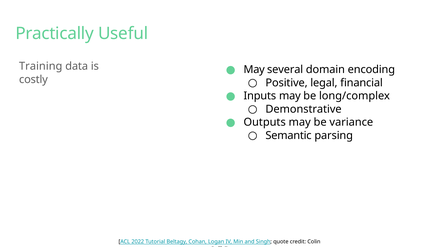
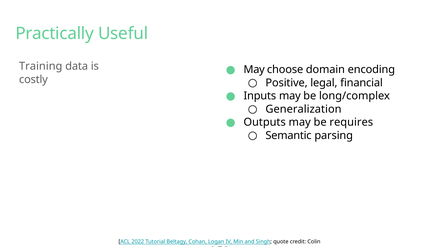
several: several -> choose
Demonstrative: Demonstrative -> Generalization
variance: variance -> requires
